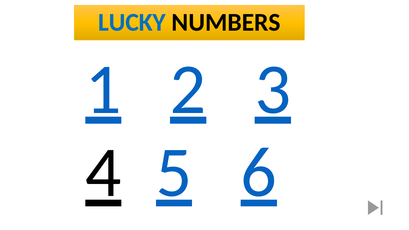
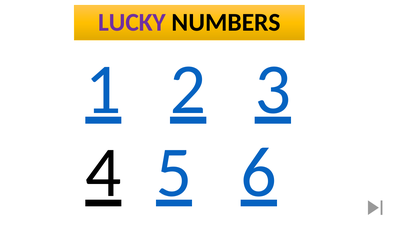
LUCKY colour: blue -> purple
